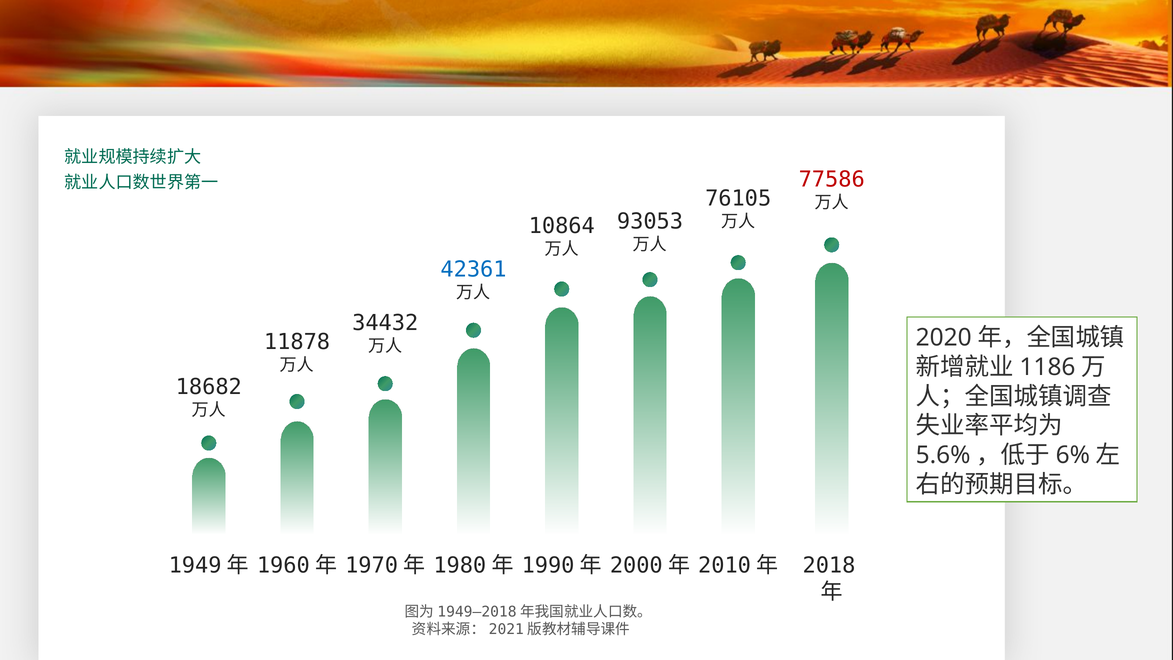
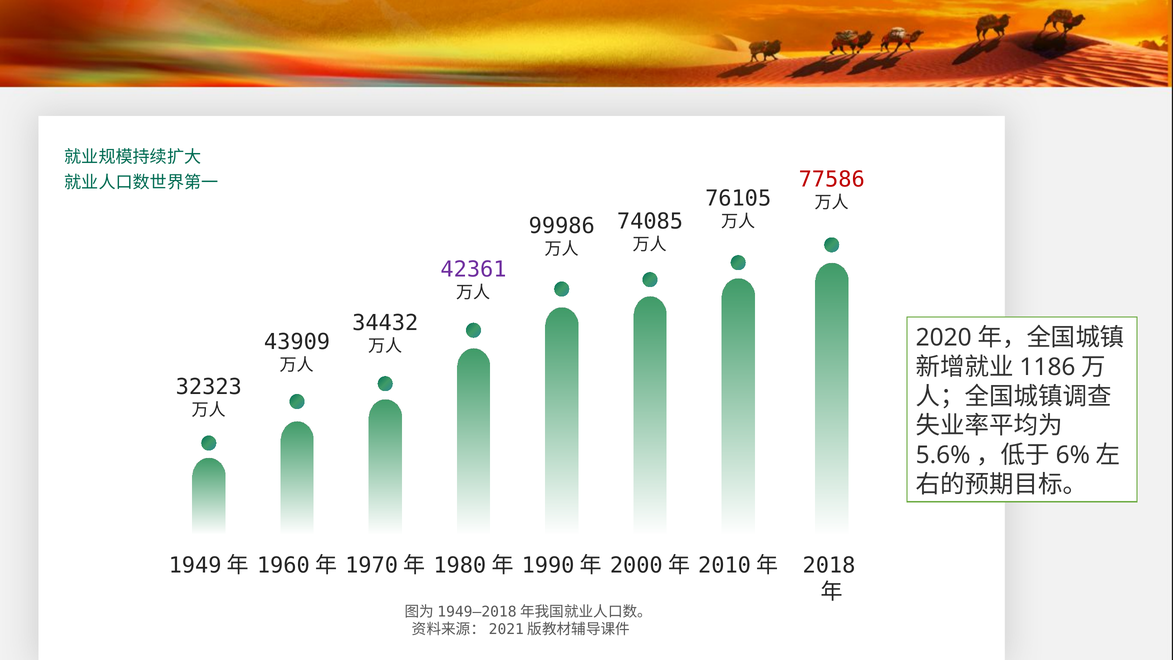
93053: 93053 -> 74085
10864: 10864 -> 99986
42361 colour: blue -> purple
11878: 11878 -> 43909
18682: 18682 -> 32323
